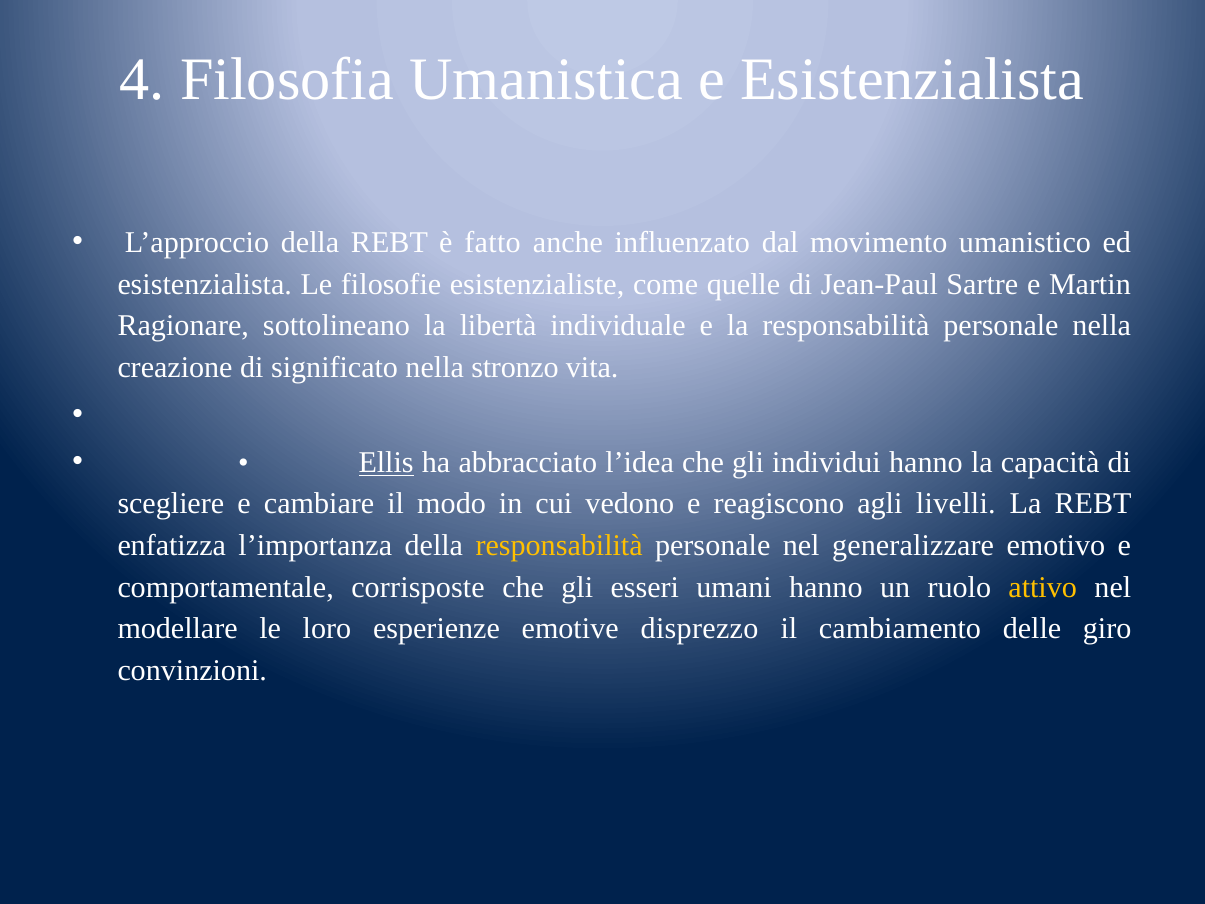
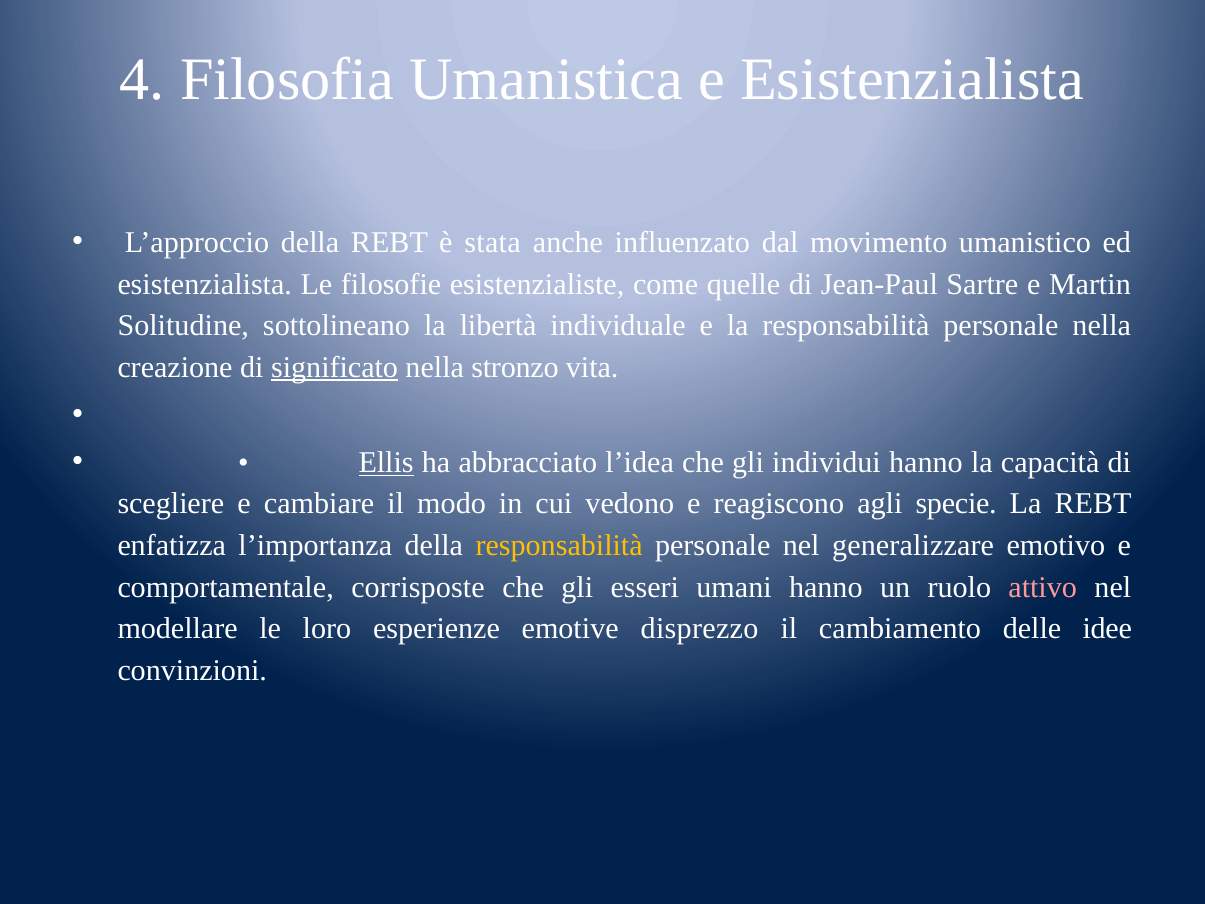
fatto: fatto -> stata
Ragionare: Ragionare -> Solitudine
significato underline: none -> present
livelli: livelli -> specie
attivo colour: yellow -> pink
giro: giro -> idee
